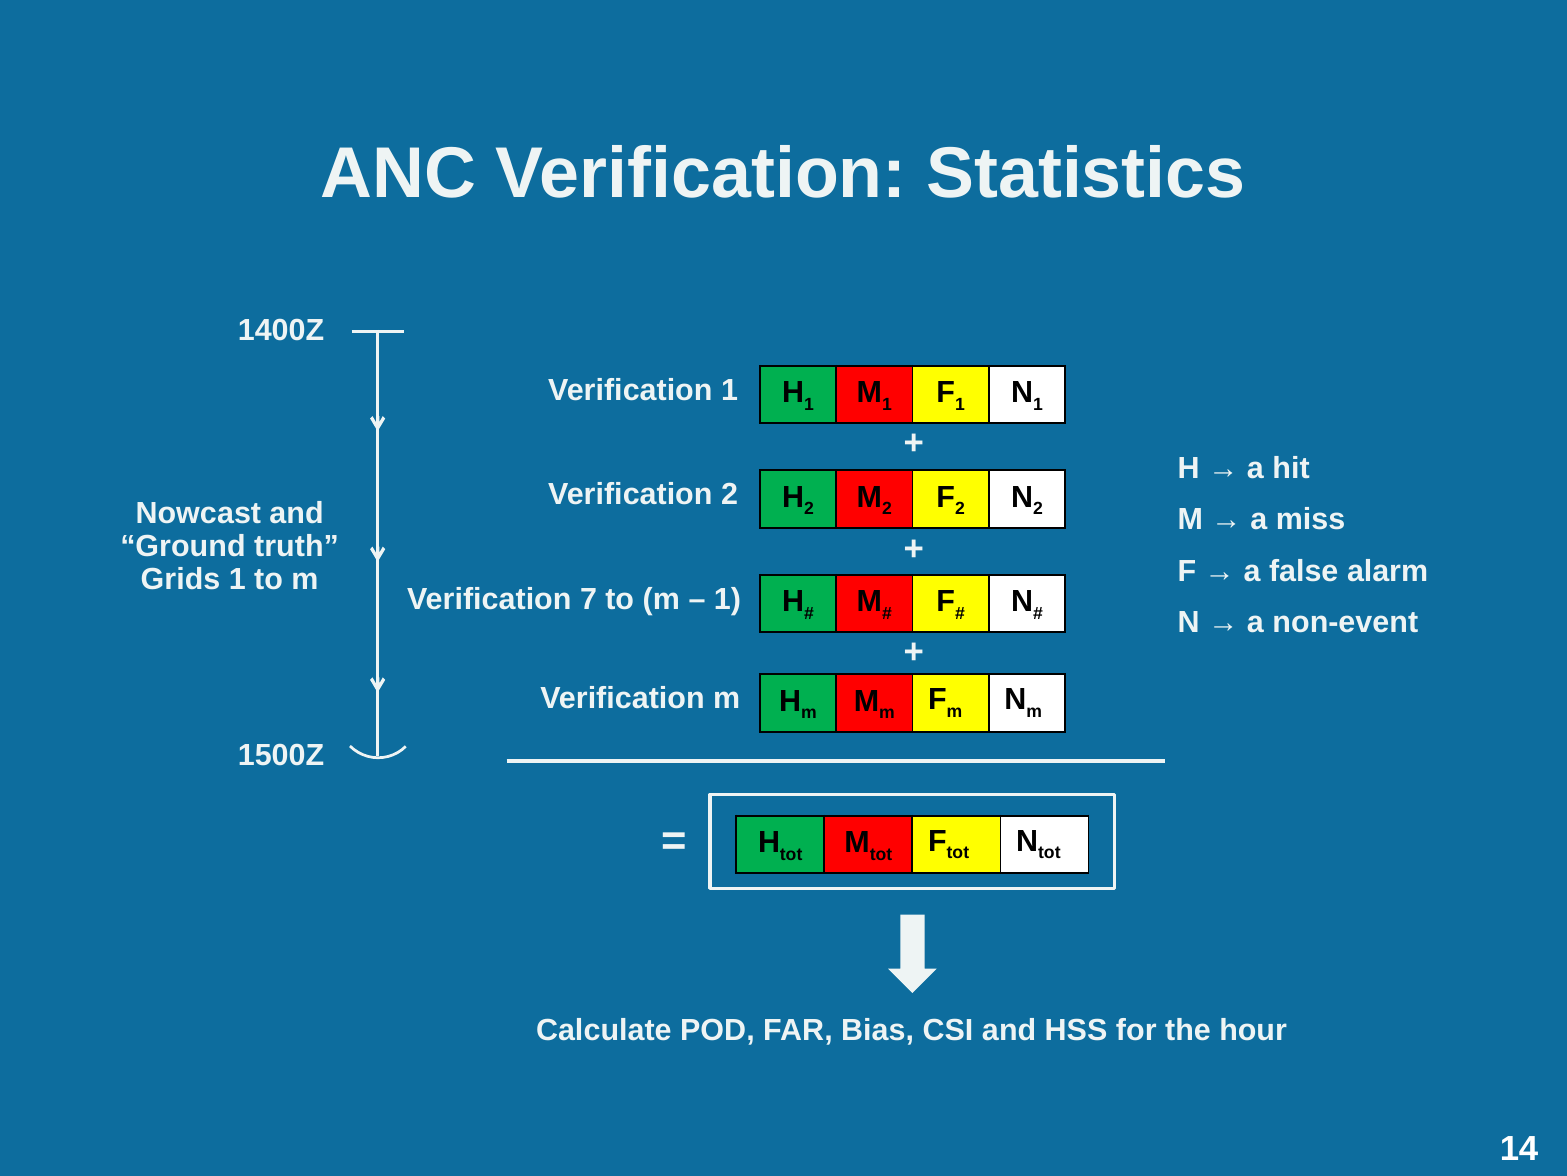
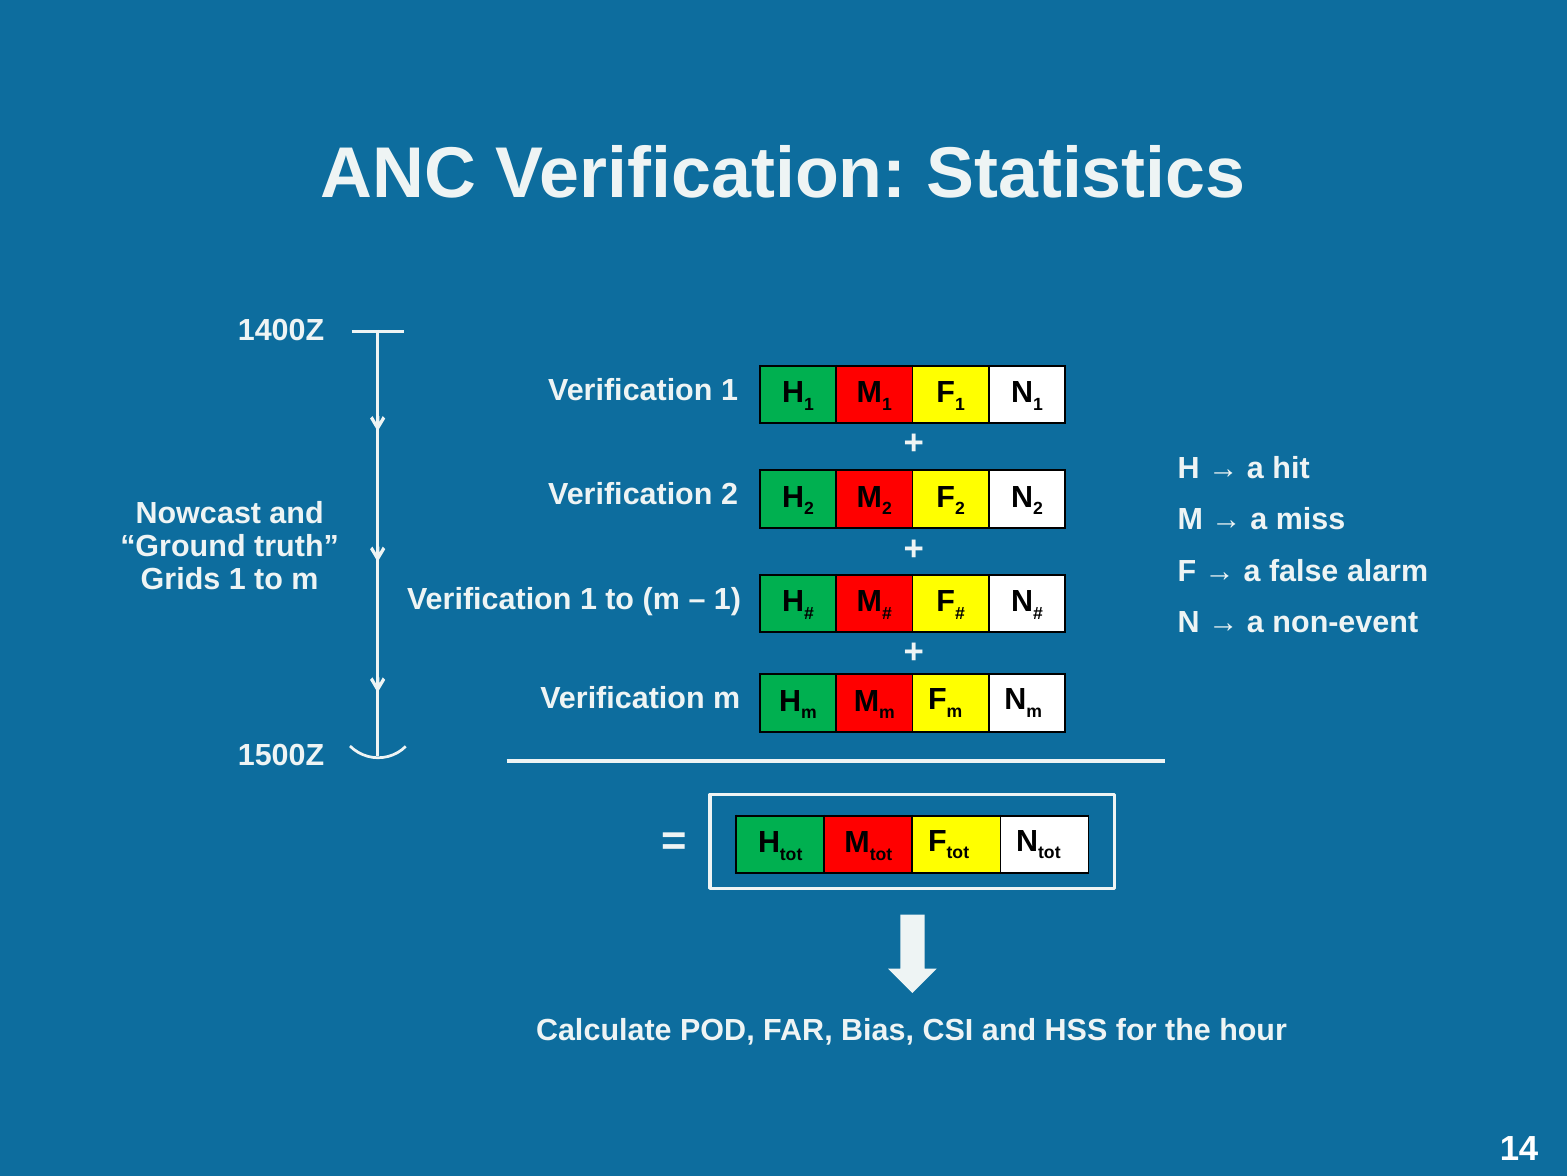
7 at (589, 599): 7 -> 1
